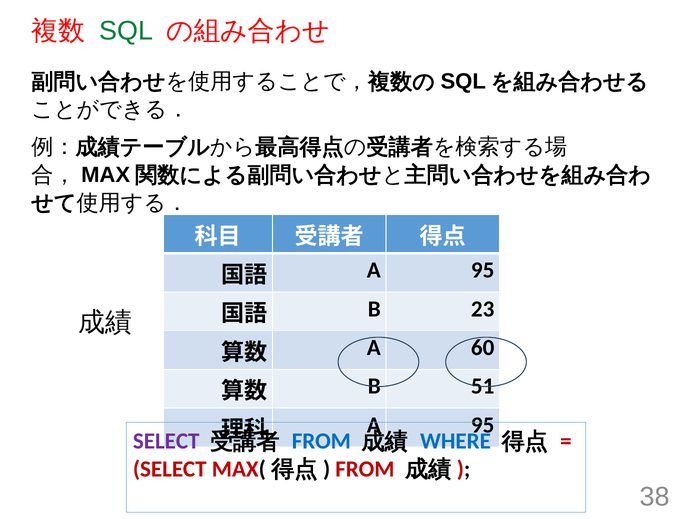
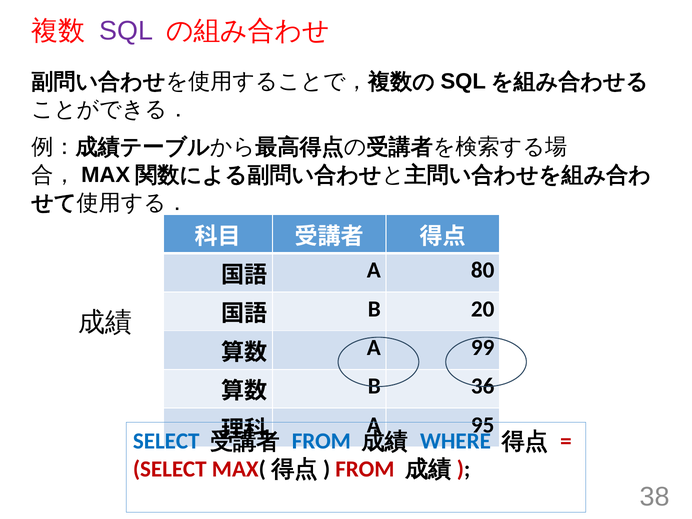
SQL colour: green -> purple
95 at (483, 270): 95 -> 80
23: 23 -> 20
60: 60 -> 99
51: 51 -> 36
SELECT at (166, 441) colour: purple -> blue
